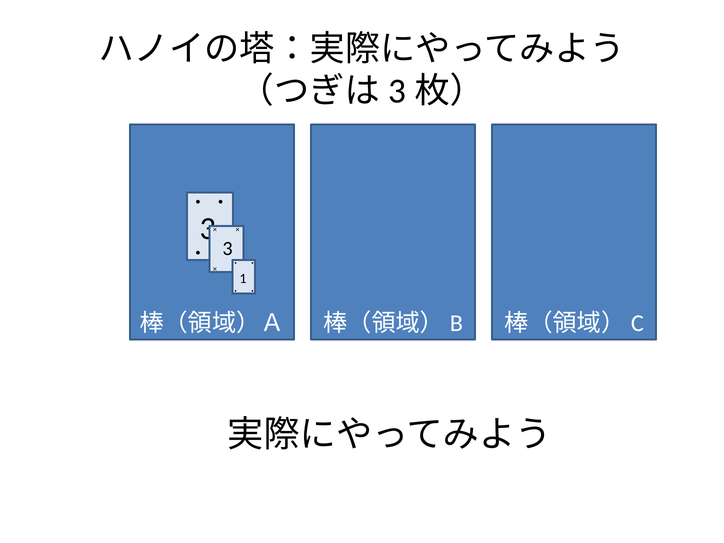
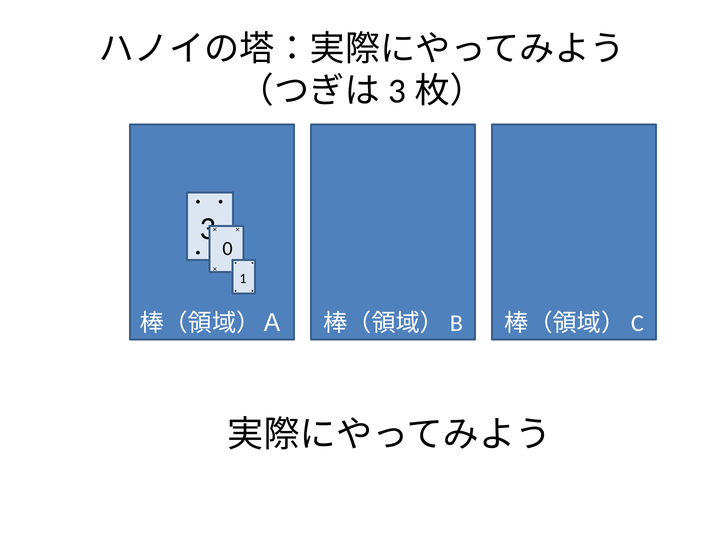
3 at (228, 249): 3 -> 0
